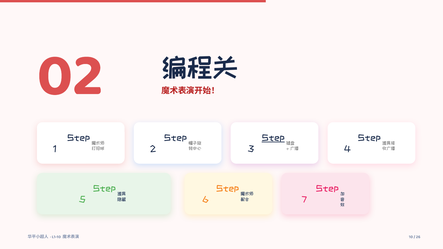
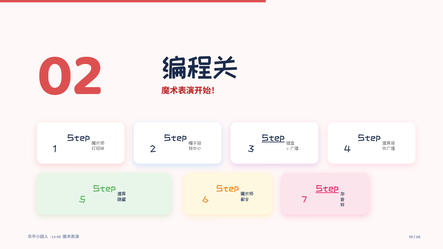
Step at (327, 189) underline: none -> present
